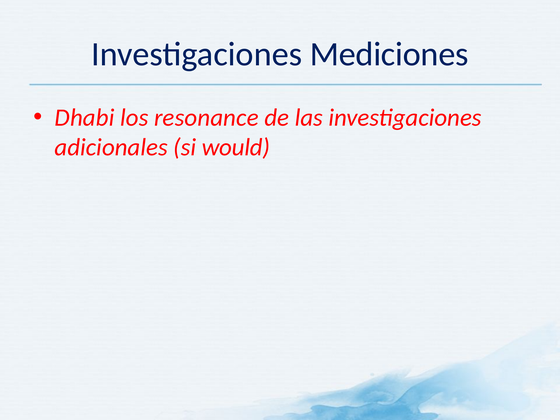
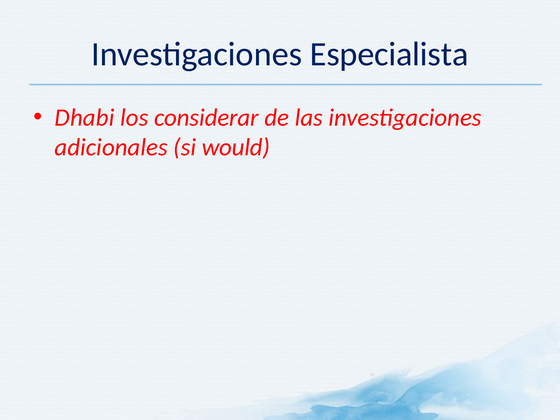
Mediciones: Mediciones -> Especialista
resonance: resonance -> considerar
